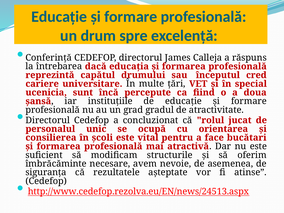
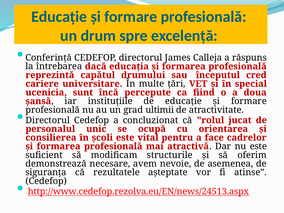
gradul: gradul -> ultimii
bucătari: bucătari -> cadrelor
îmbrăcăminte: îmbrăcăminte -> demonstrează
